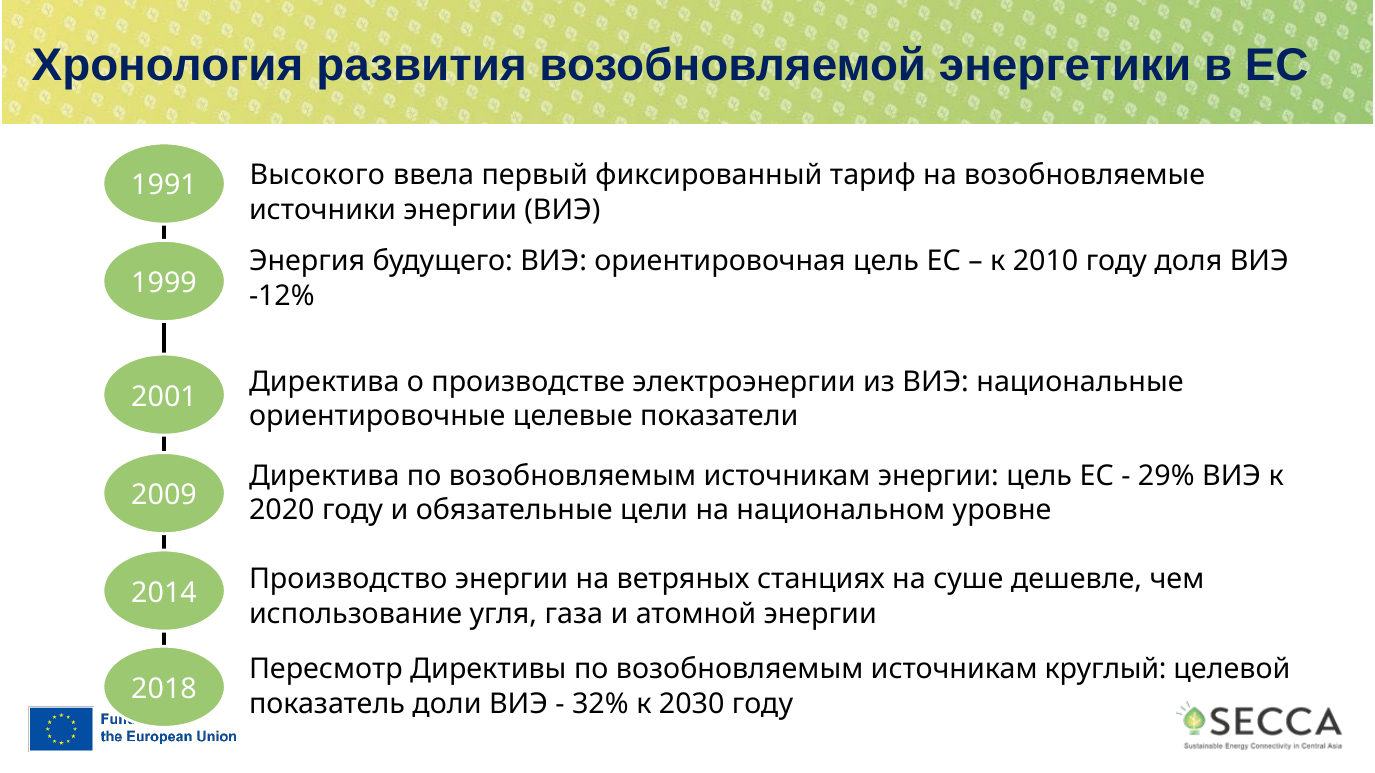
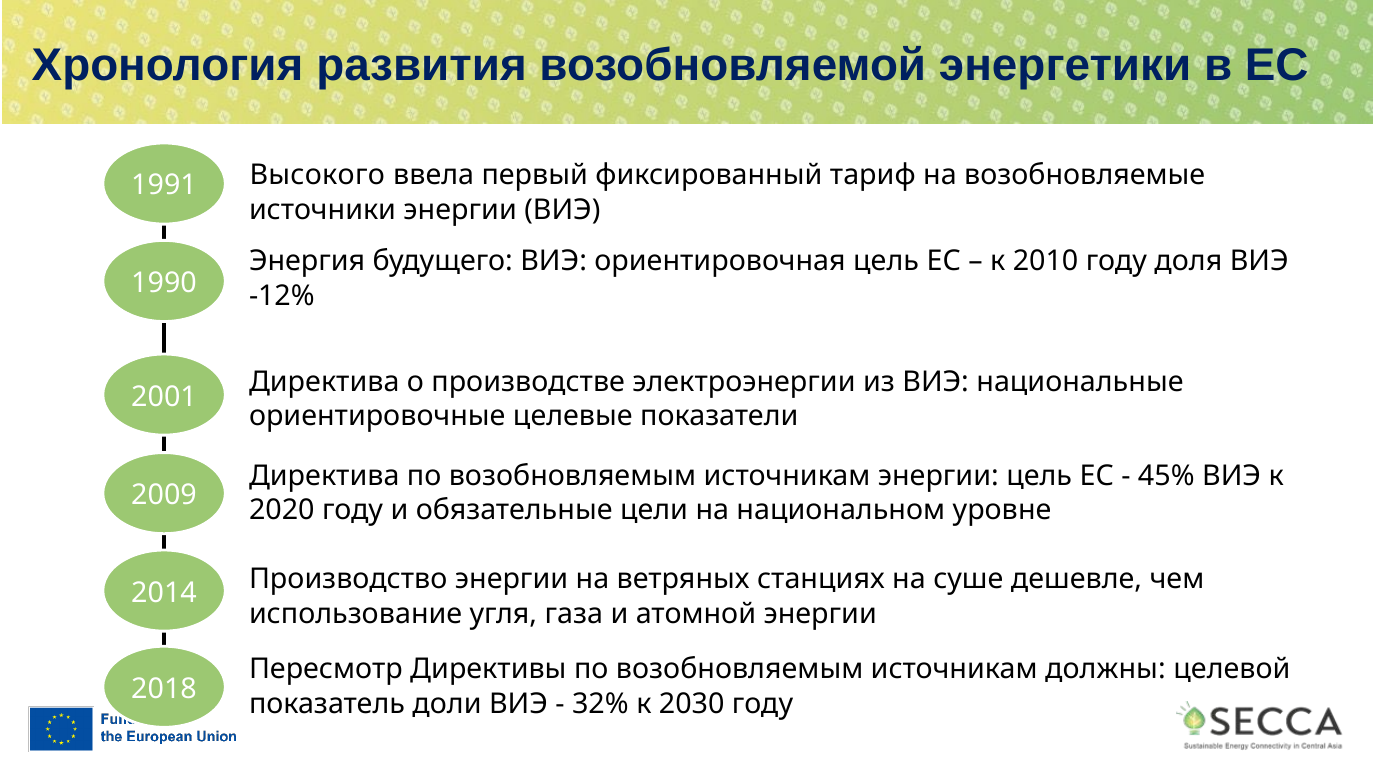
1999: 1999 -> 1990
29%: 29% -> 45%
круглый: круглый -> должны
